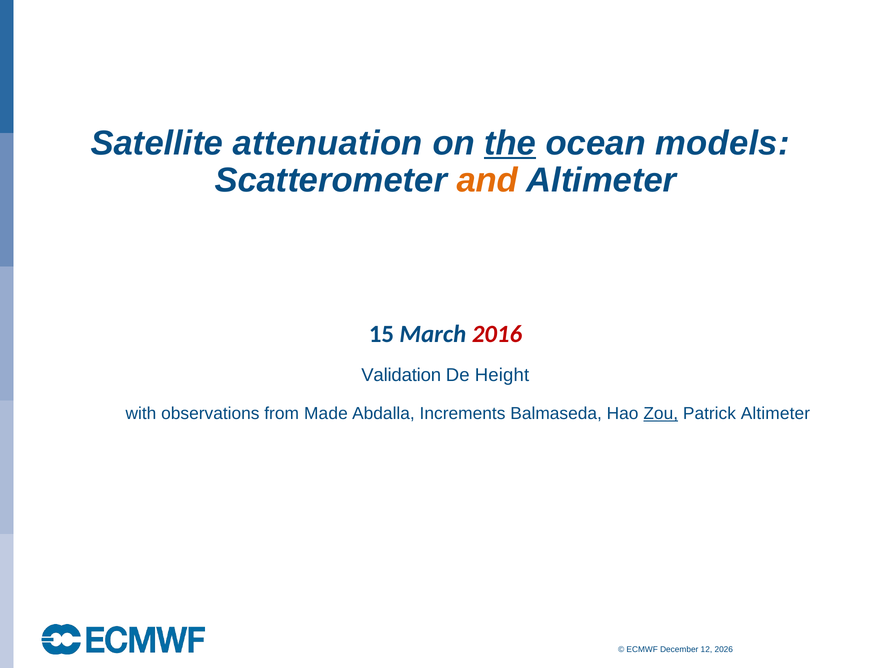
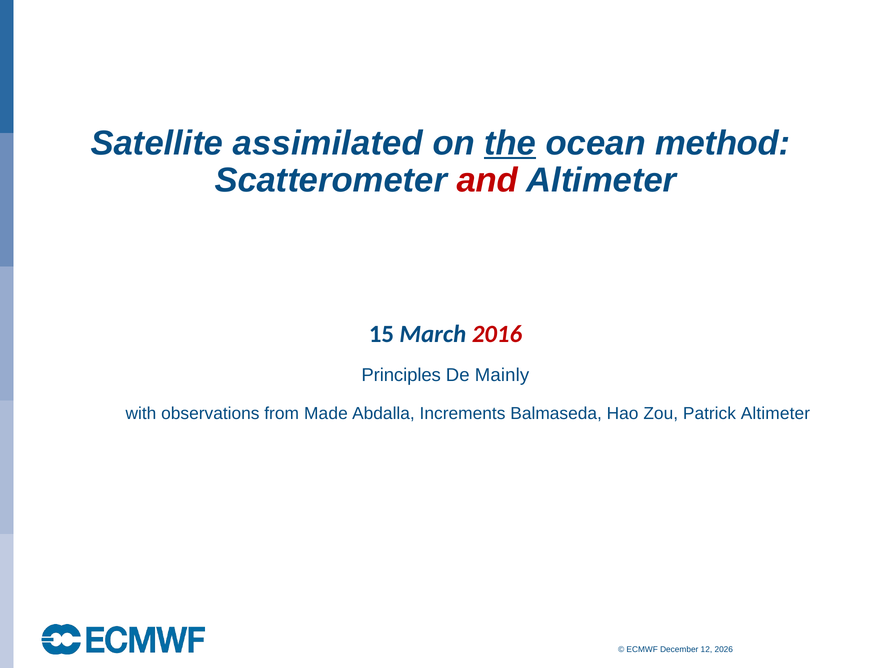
attenuation: attenuation -> assimilated
models: models -> method
and colour: orange -> red
Validation: Validation -> Principles
Height: Height -> Mainly
Zou underline: present -> none
